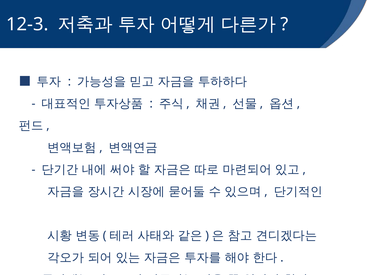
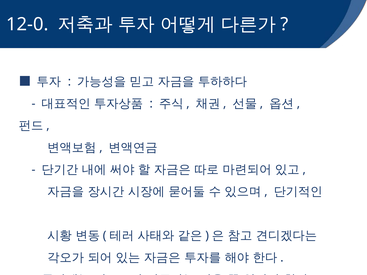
12-3: 12-3 -> 12-0
